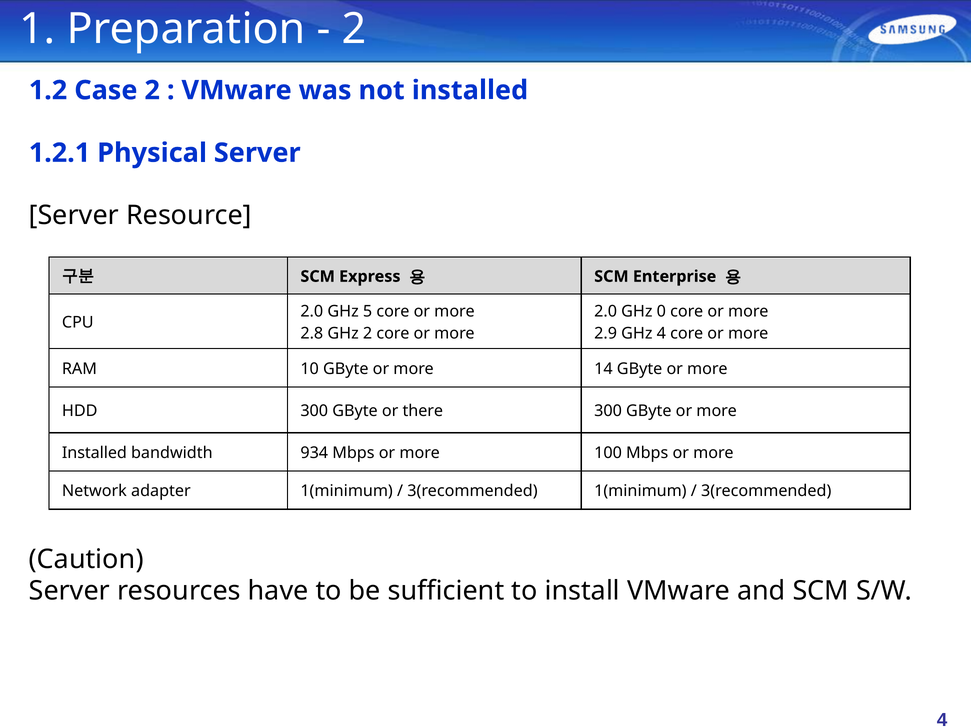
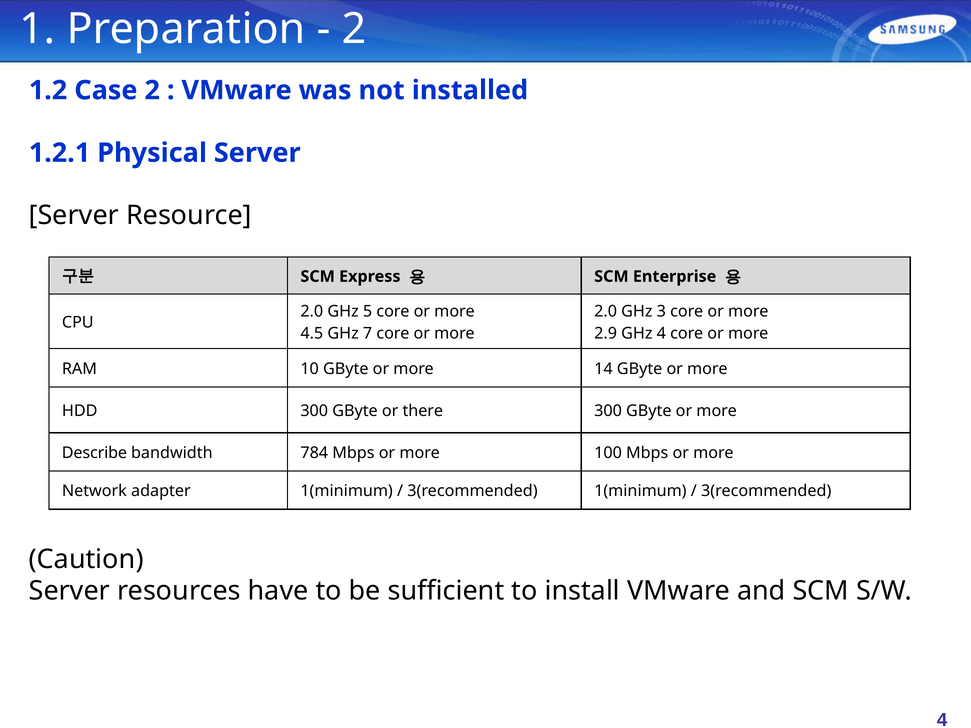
0: 0 -> 3
2.8: 2.8 -> 4.5
GHz 2: 2 -> 7
Installed at (94, 453): Installed -> Describe
934: 934 -> 784
